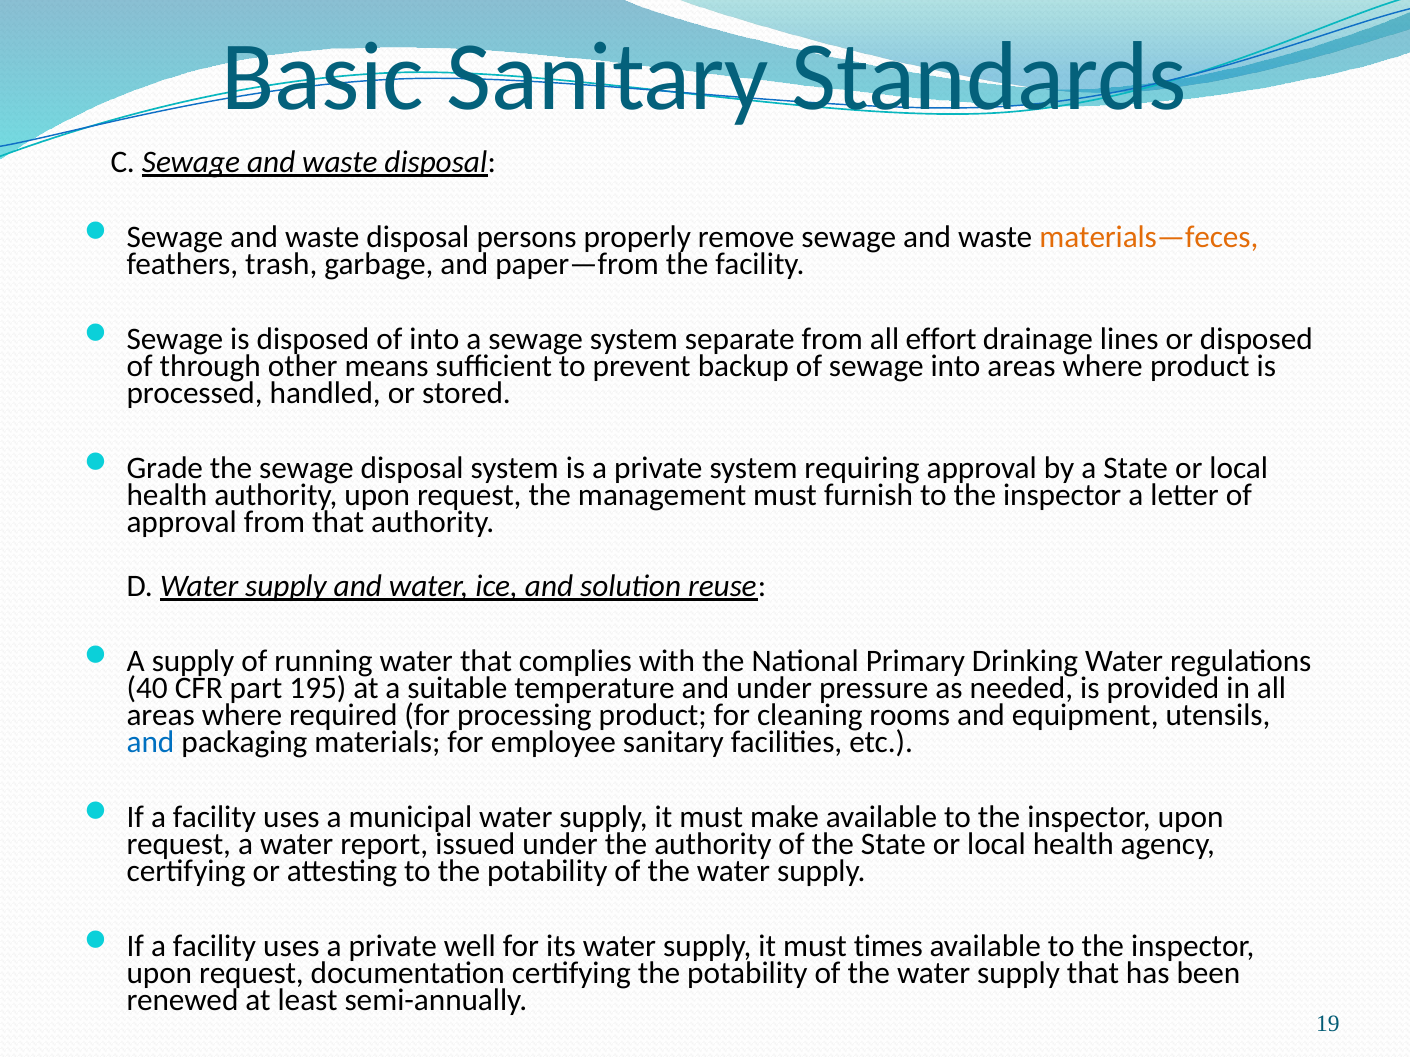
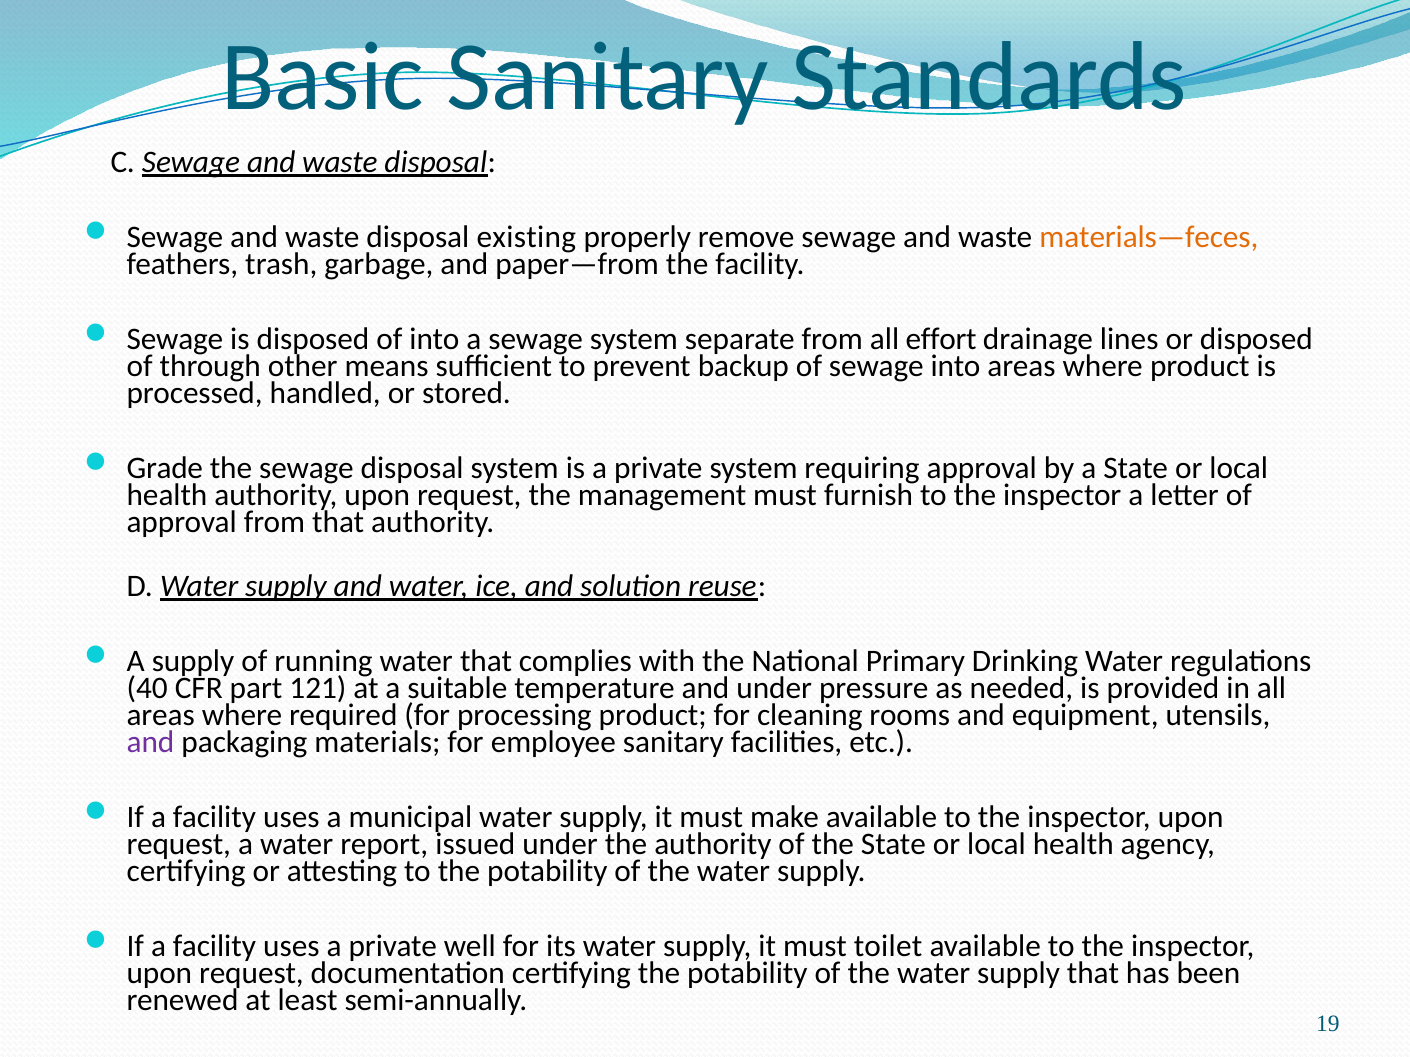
persons: persons -> existing
195: 195 -> 121
and at (151, 742) colour: blue -> purple
times: times -> toilet
